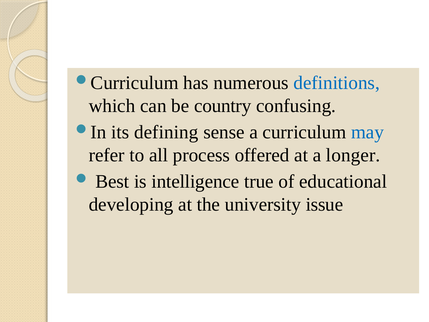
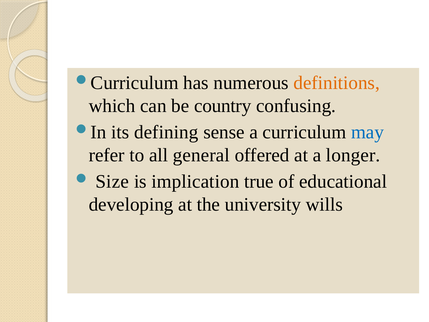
definitions colour: blue -> orange
process: process -> general
Best: Best -> Size
intelligence: intelligence -> implication
issue: issue -> wills
